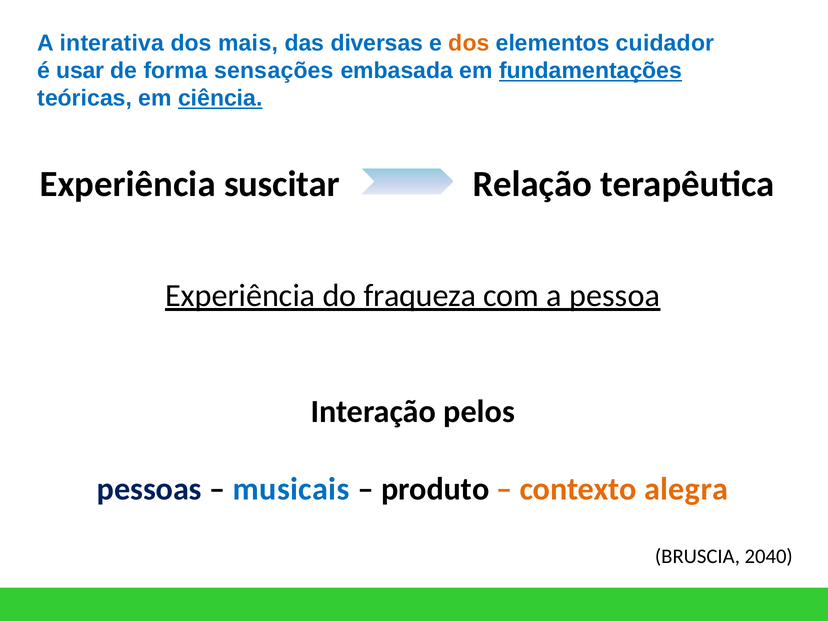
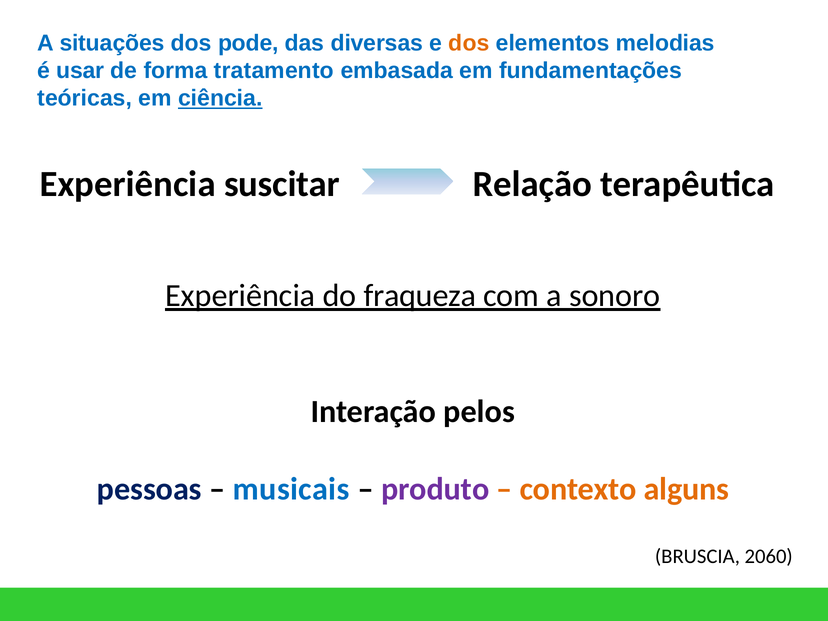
interativa: interativa -> situações
mais: mais -> pode
cuidador: cuidador -> melodias
sensações: sensações -> tratamento
fundamentações underline: present -> none
pessoa: pessoa -> sonoro
produto colour: black -> purple
alegra: alegra -> alguns
2040: 2040 -> 2060
